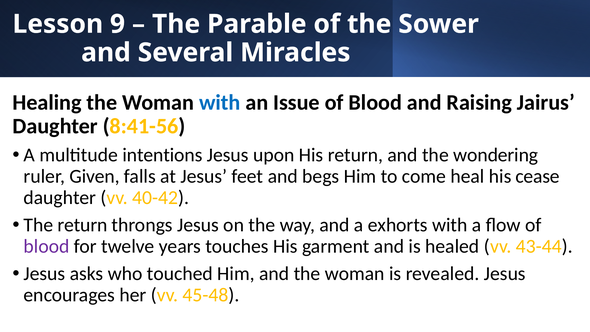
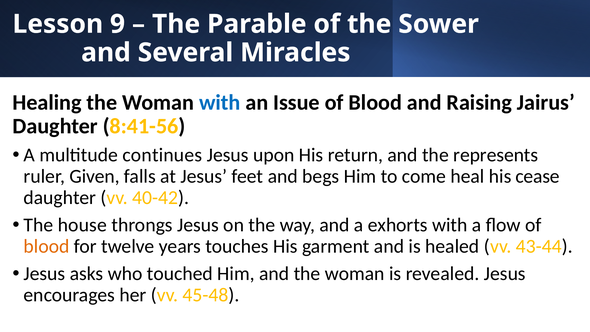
intentions: intentions -> continues
wondering: wondering -> represents
The return: return -> house
blood at (47, 246) colour: purple -> orange
